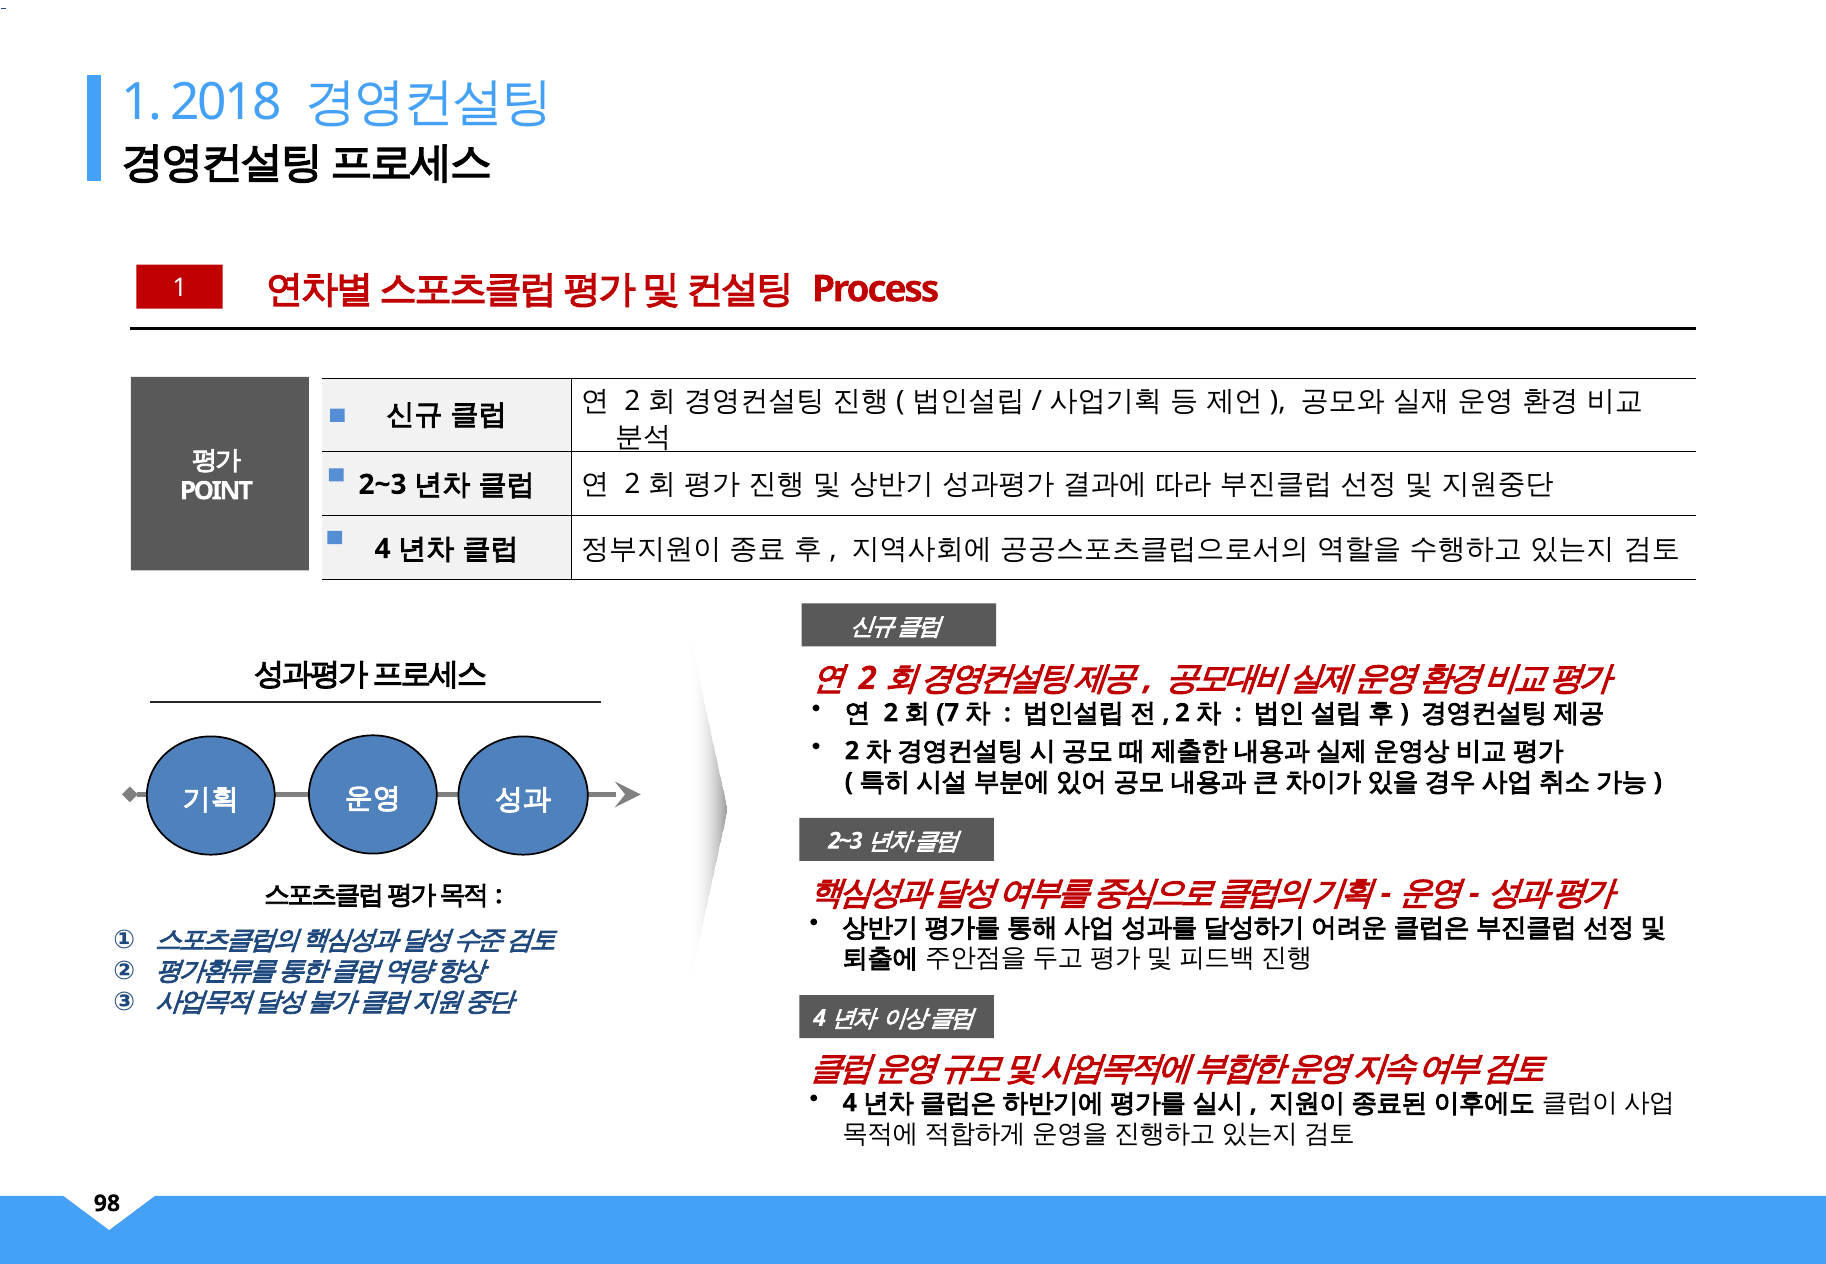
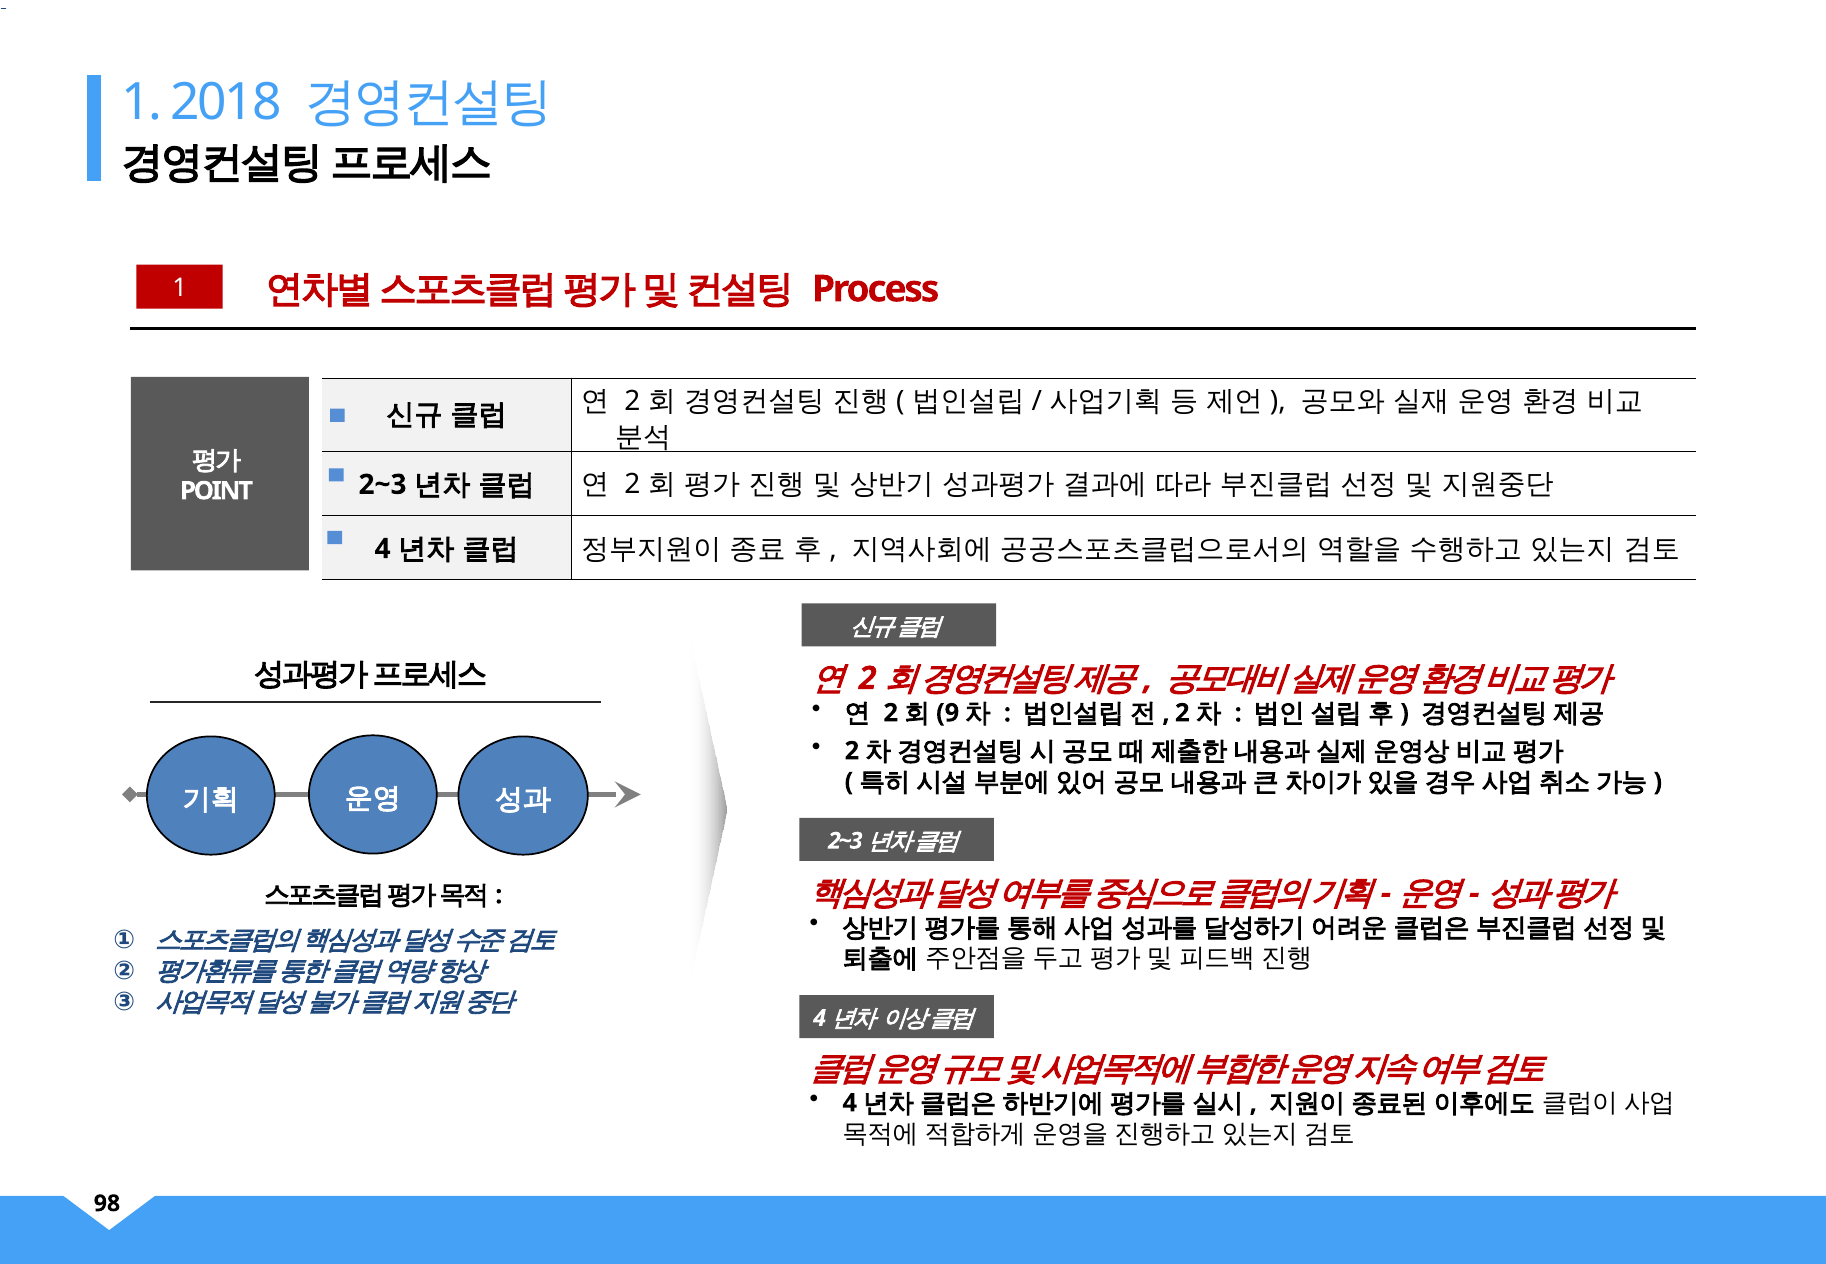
7: 7 -> 9
